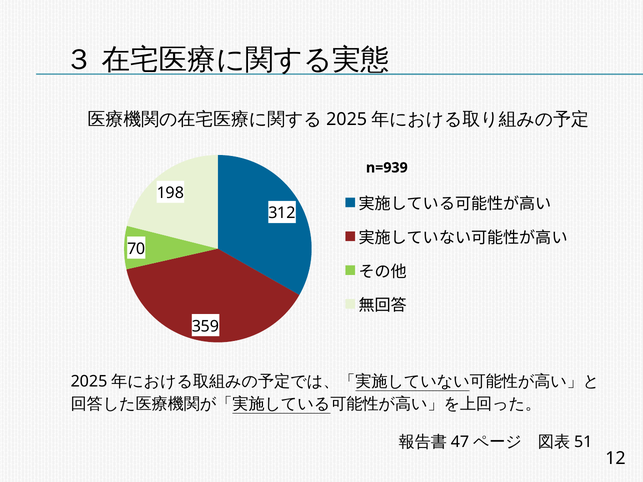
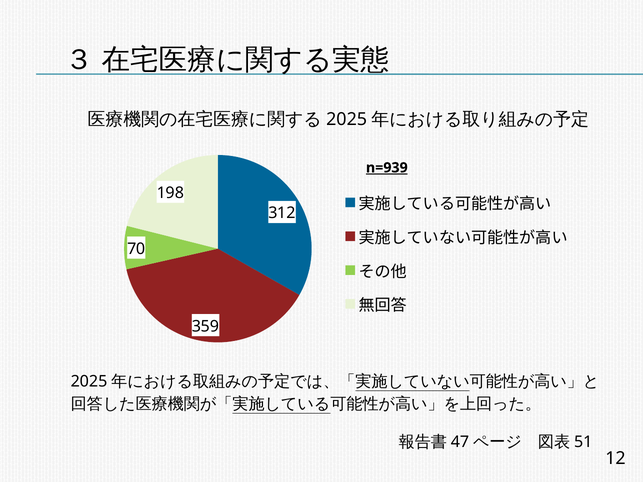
n=939 underline: none -> present
